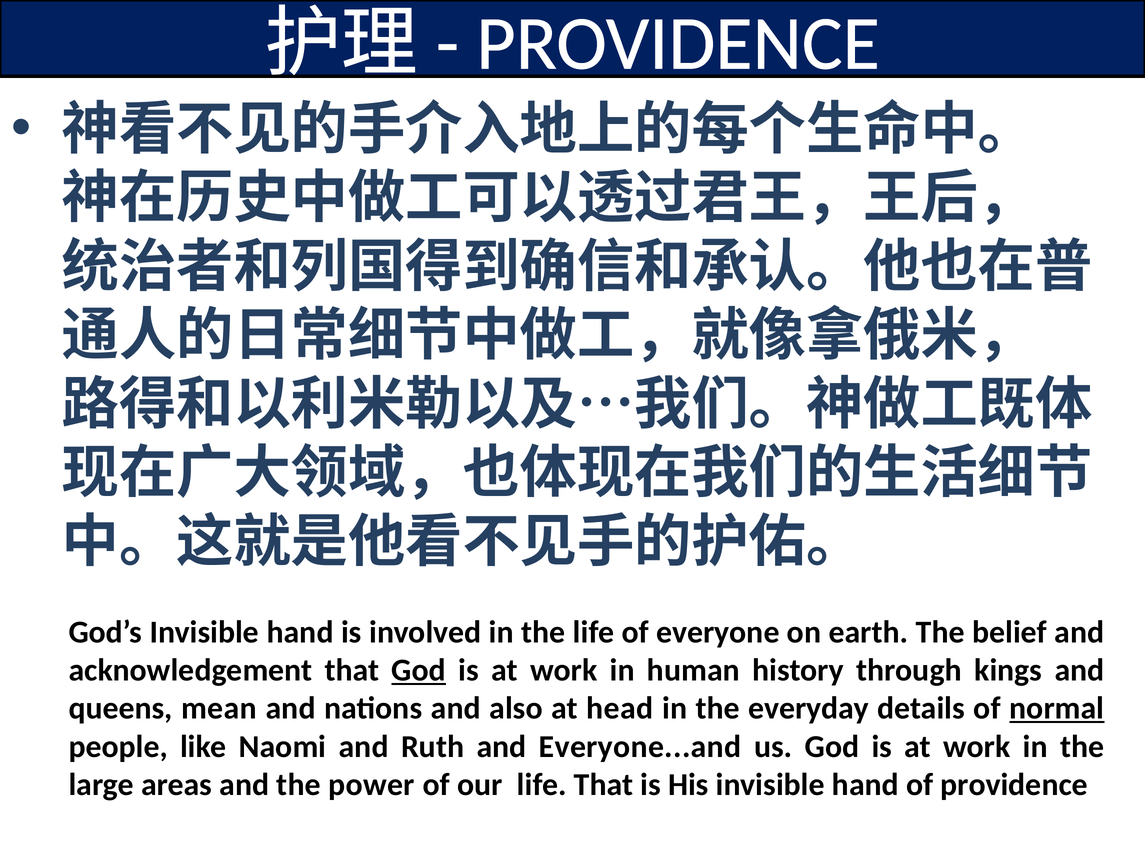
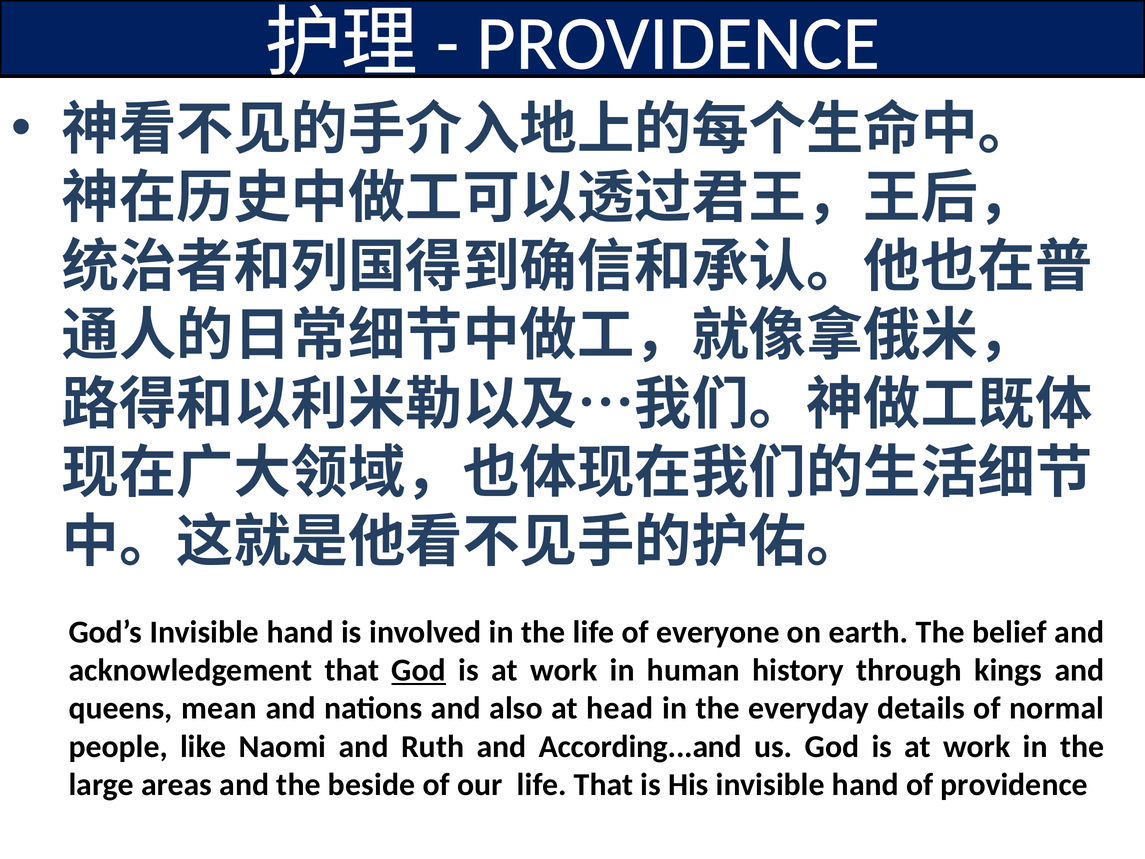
normal underline: present -> none
Everyone...and: Everyone...and -> According...and
power: power -> beside
